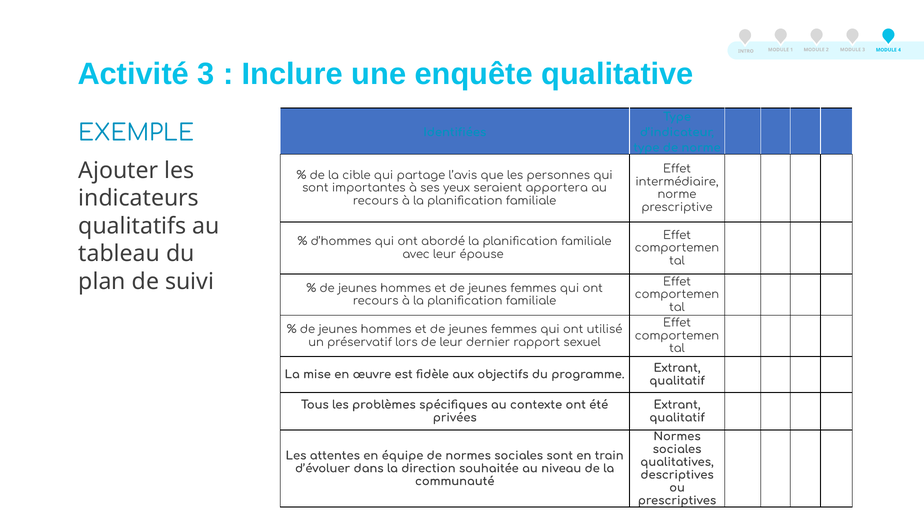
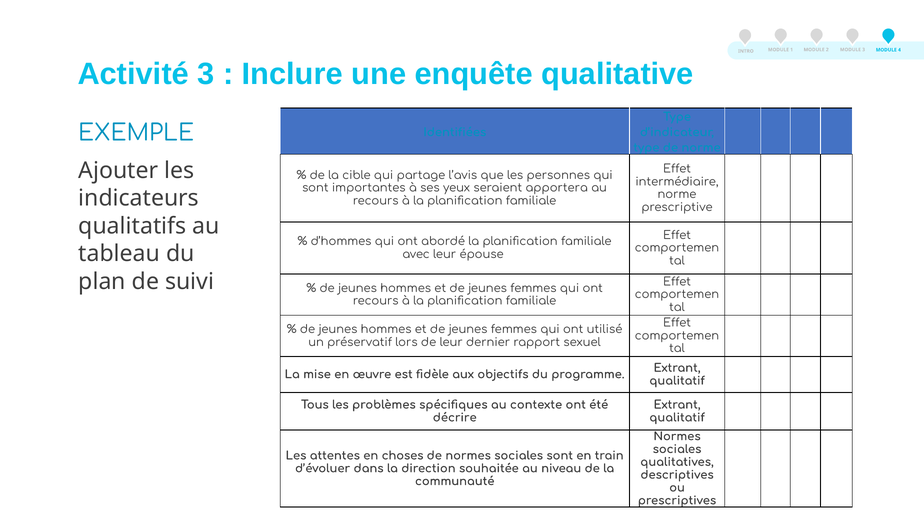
privées: privées -> décrire
équipe: équipe -> choses
